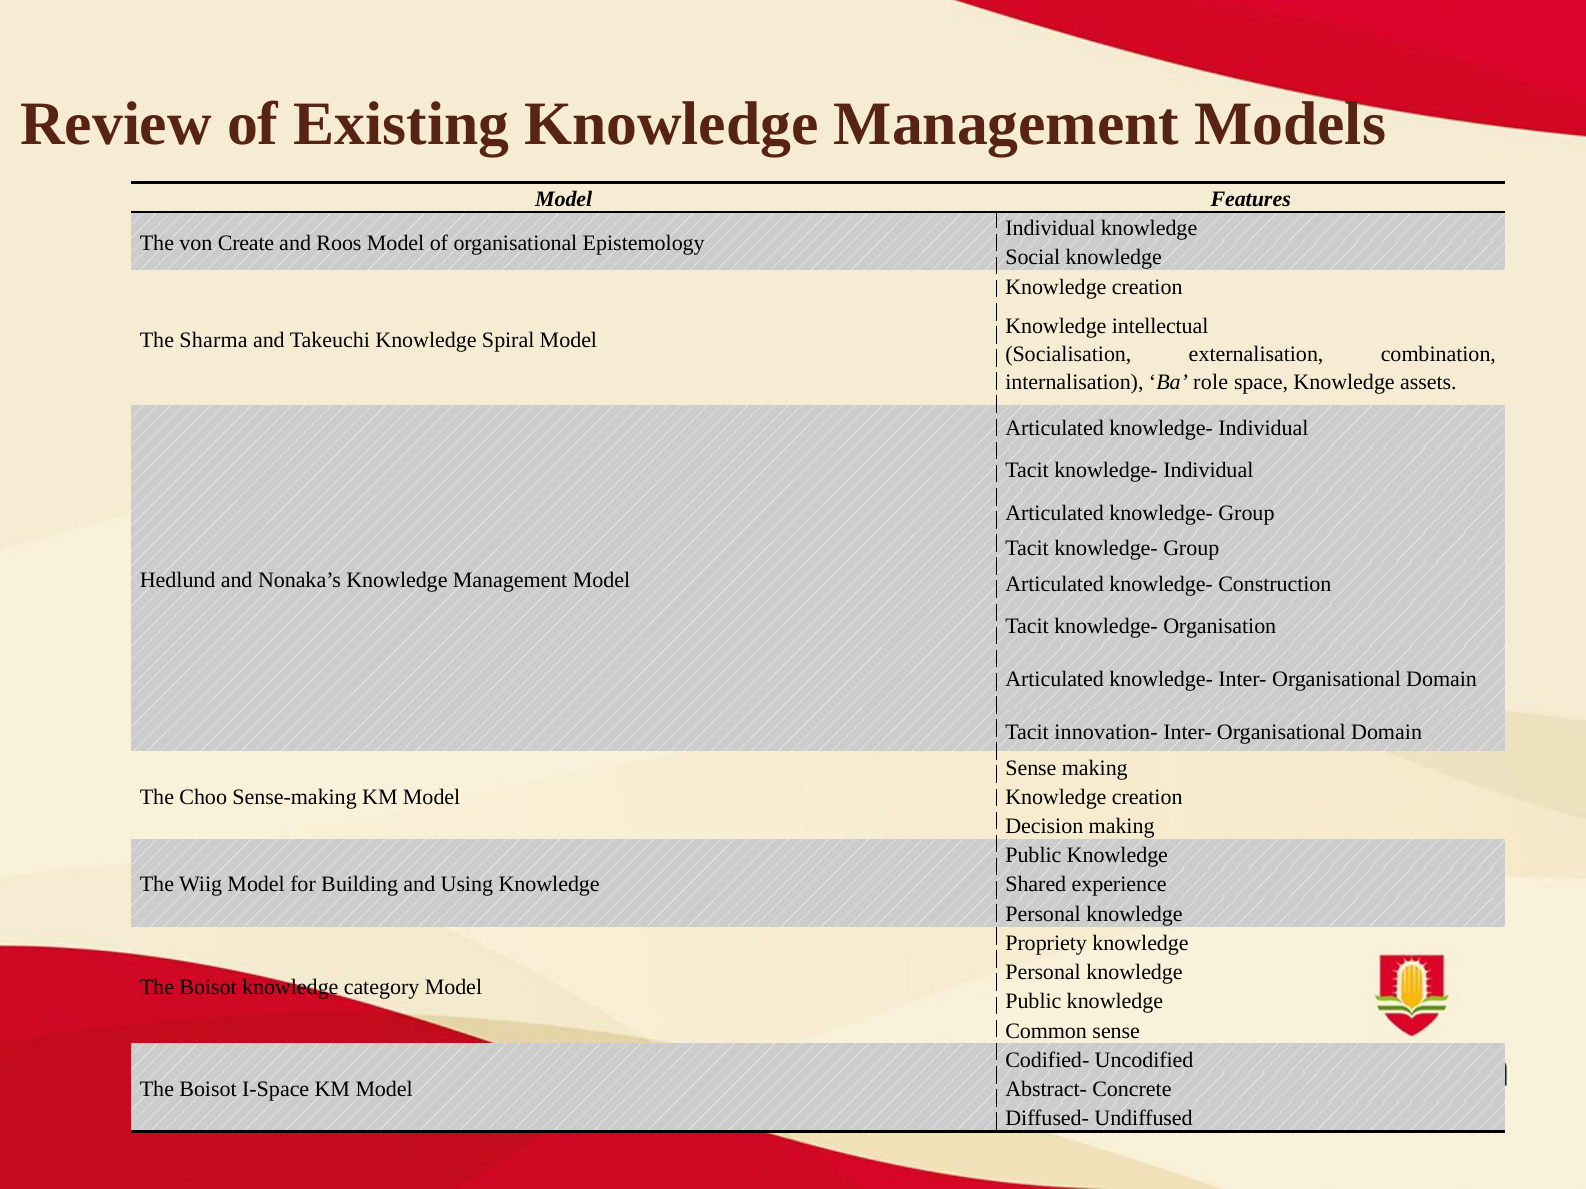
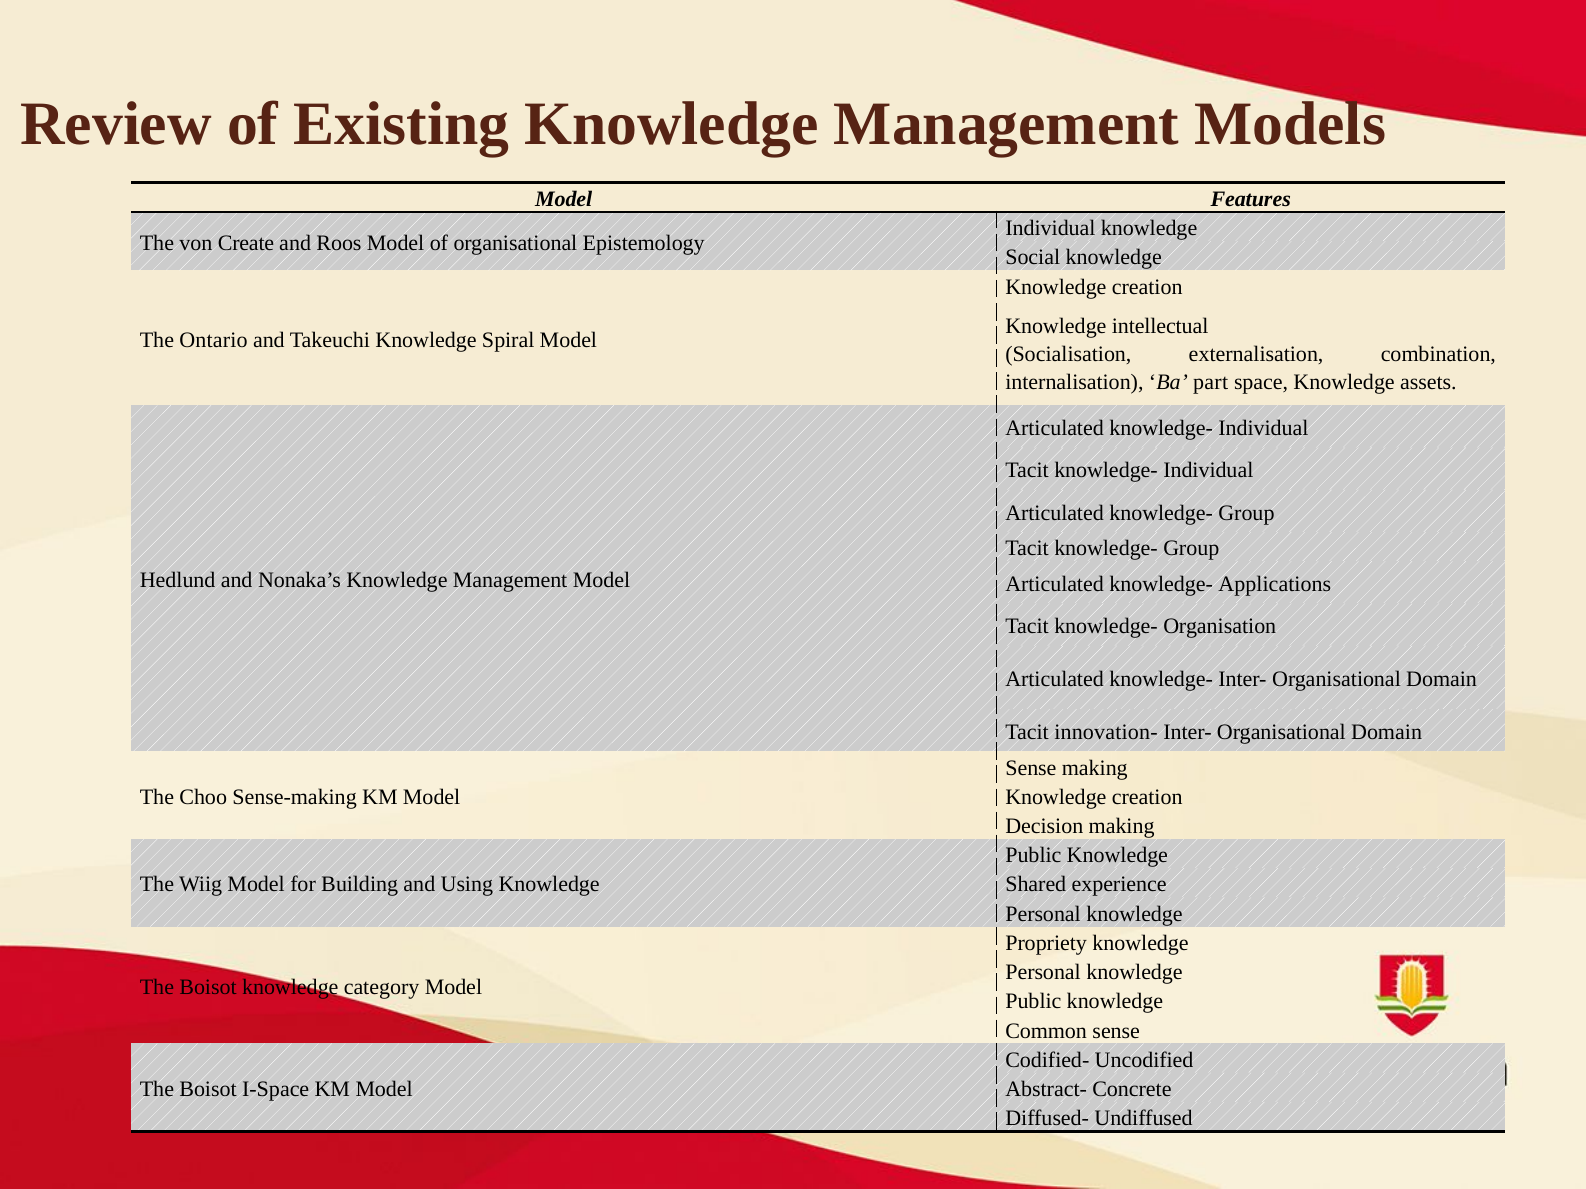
Sharma: Sharma -> Ontario
role: role -> part
Construction: Construction -> Applications
